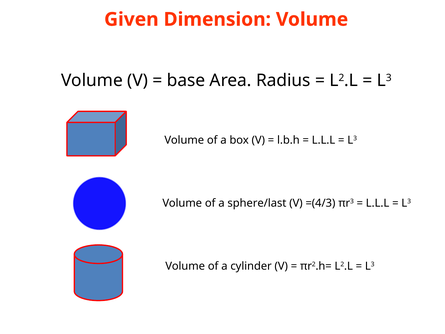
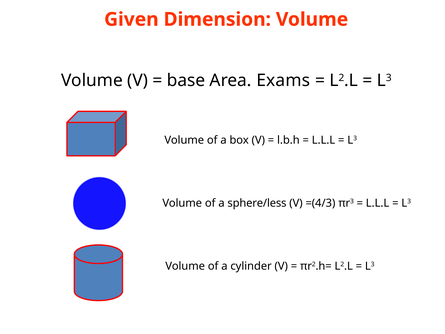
Radius: Radius -> Exams
sphere/last: sphere/last -> sphere/less
